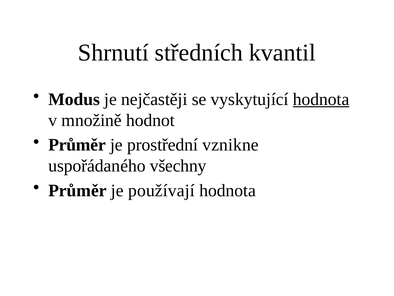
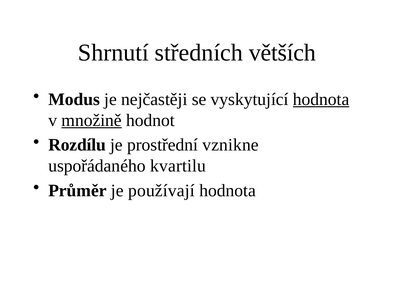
kvantil: kvantil -> větších
množině underline: none -> present
Průměr at (77, 145): Průměr -> Rozdílu
všechny: všechny -> kvartilu
